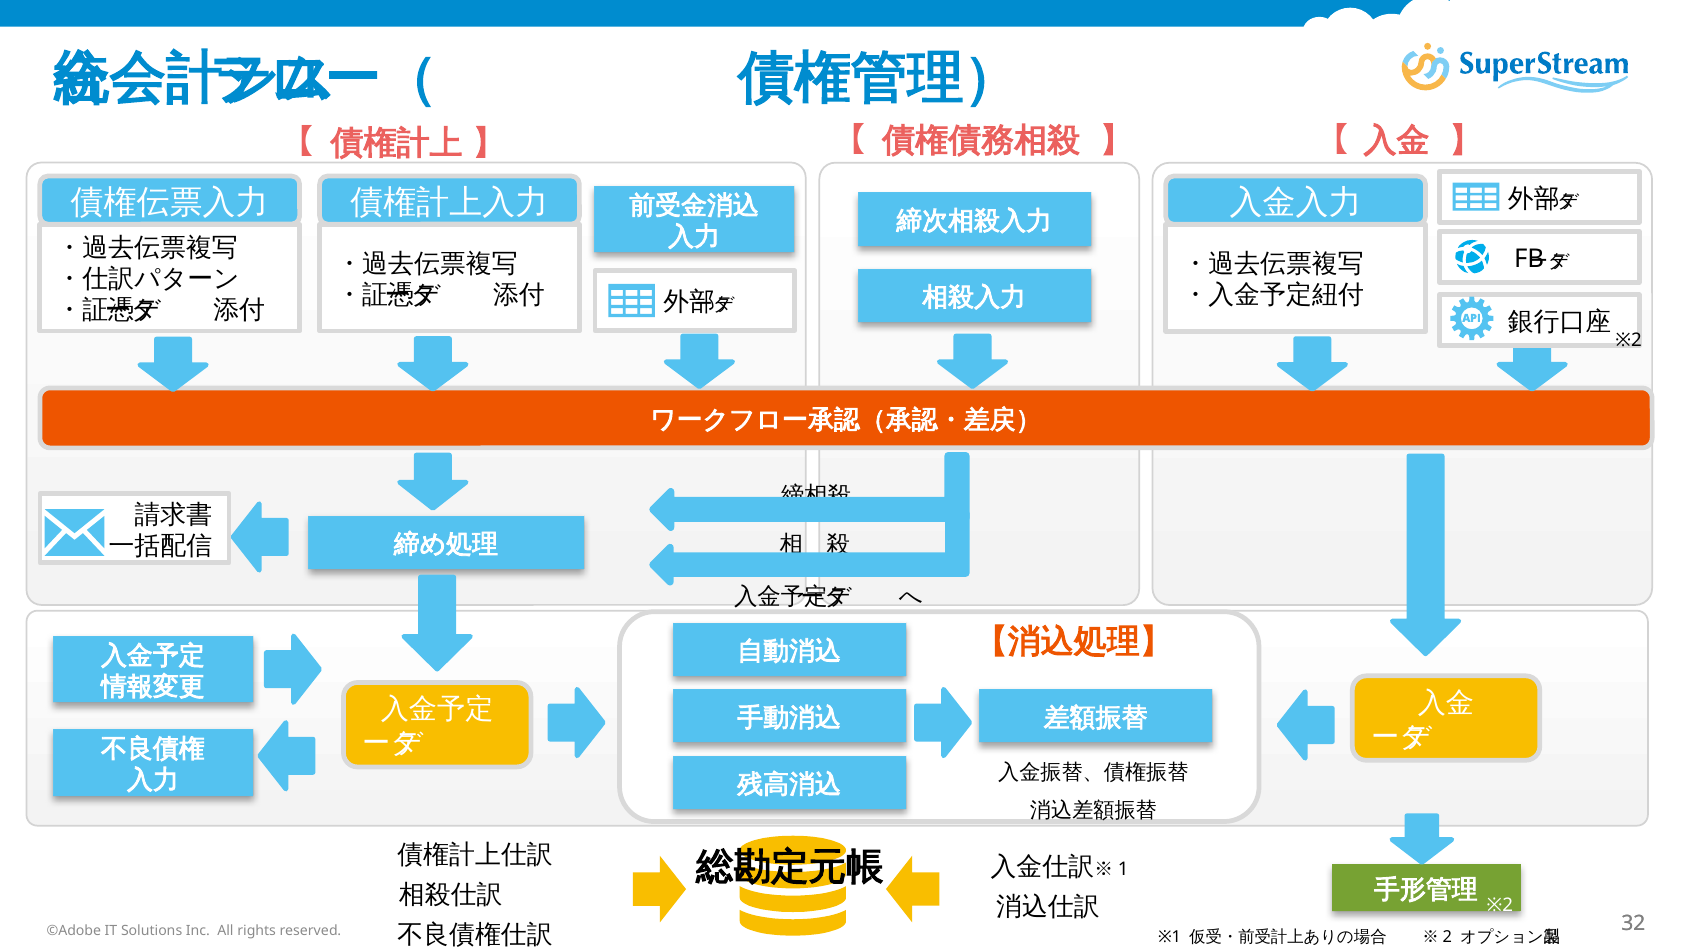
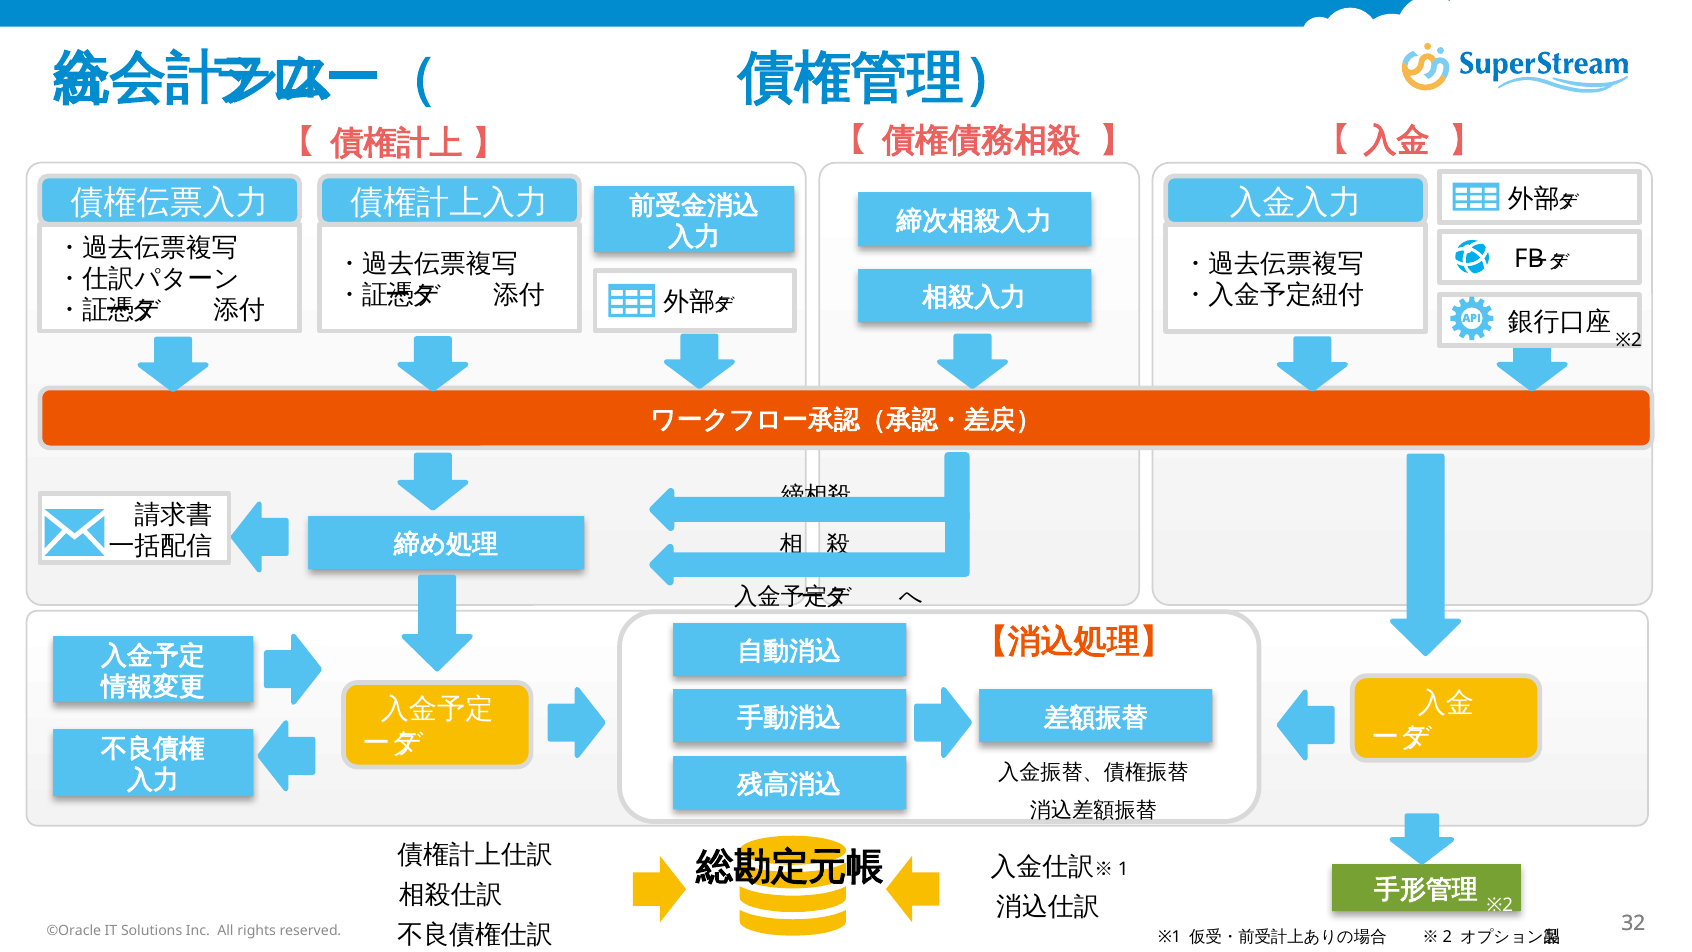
©Adobe: ©Adobe -> ©Oracle
